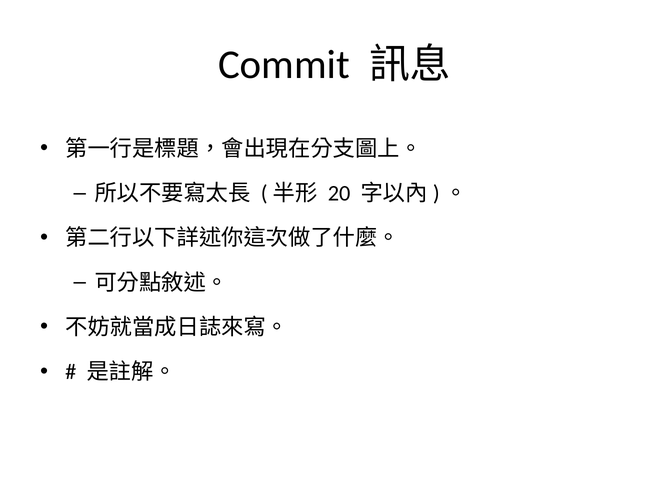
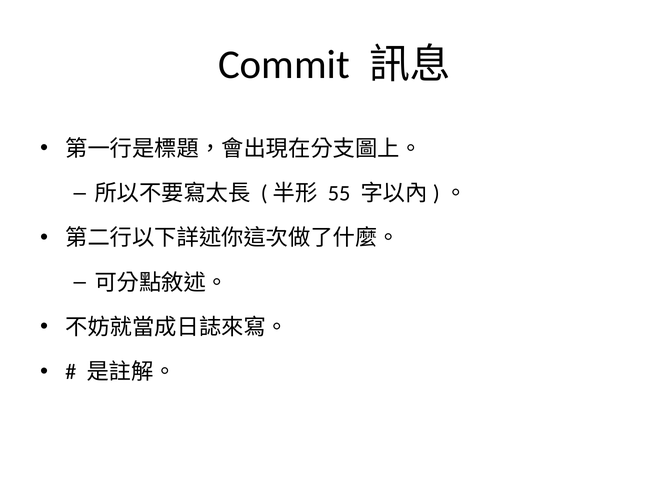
20: 20 -> 55
